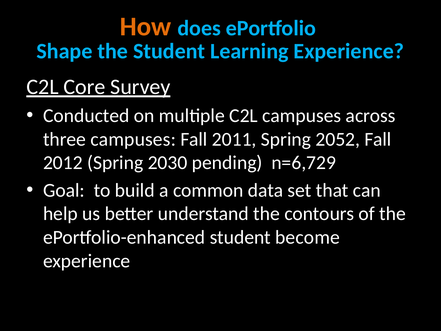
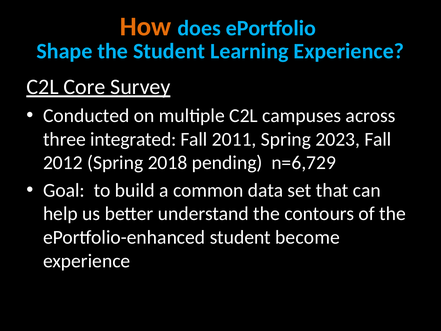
three campuses: campuses -> integrated
2052: 2052 -> 2023
2030: 2030 -> 2018
